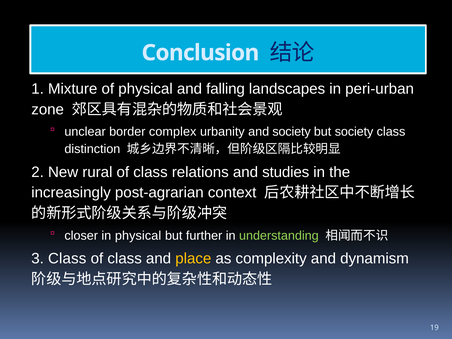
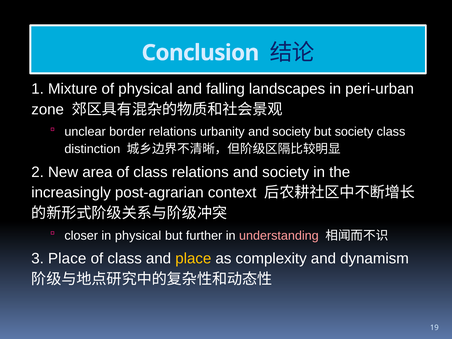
border complex: complex -> relations
rural: rural -> area
relations and studies: studies -> society
understanding colour: light green -> pink
3 Class: Class -> Place
